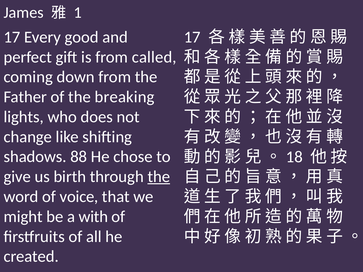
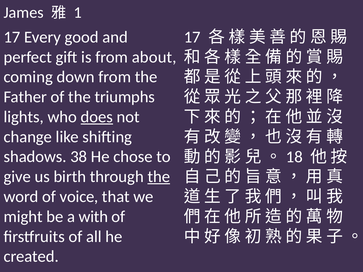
called: called -> about
breaking: breaking -> triumphs
does underline: none -> present
88: 88 -> 38
